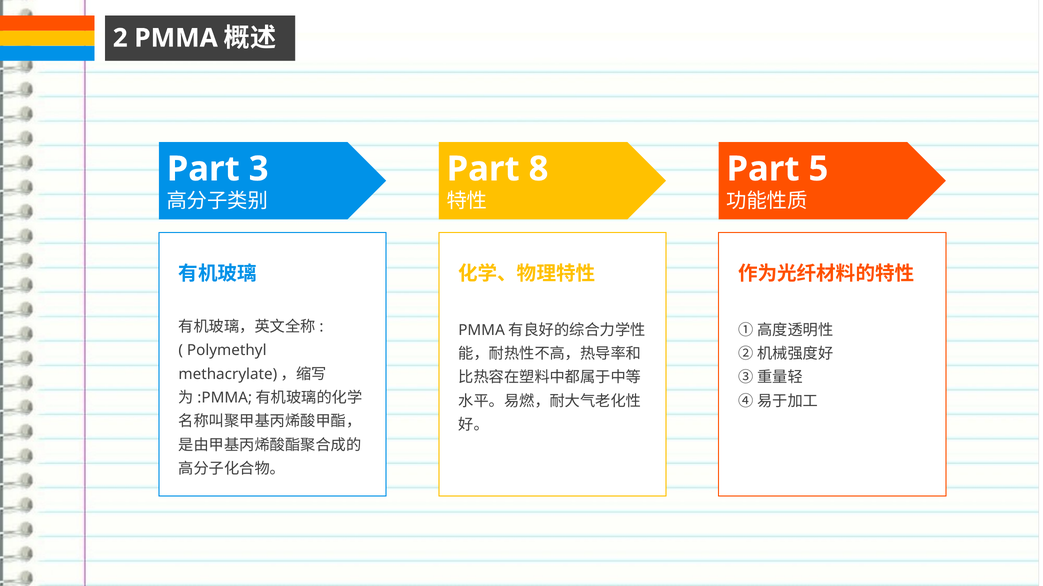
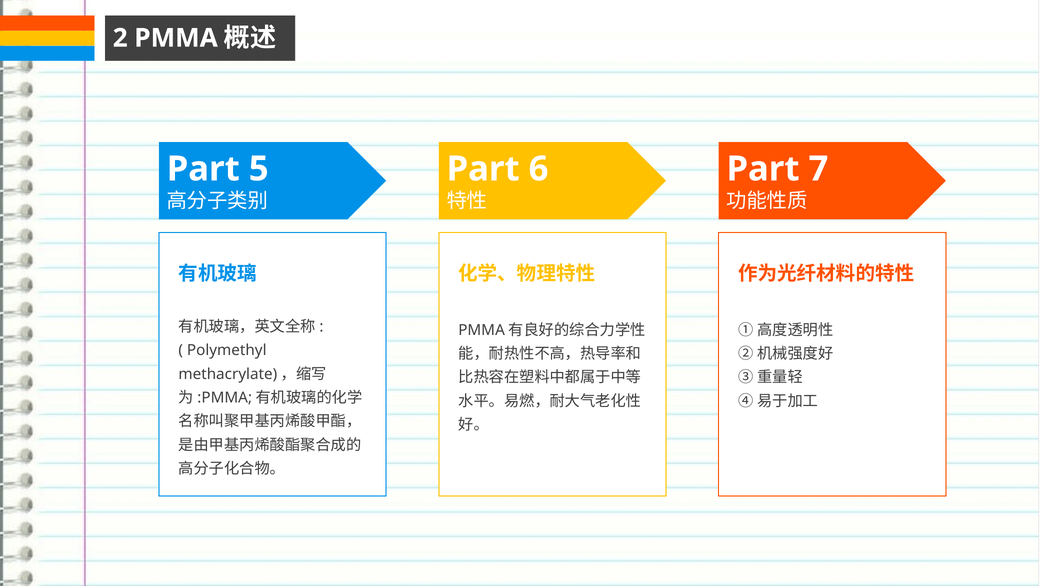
3: 3 -> 5
8: 8 -> 6
5: 5 -> 7
